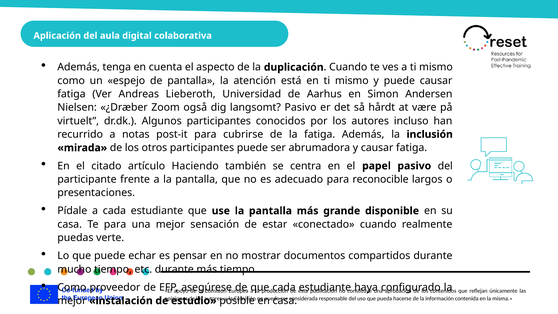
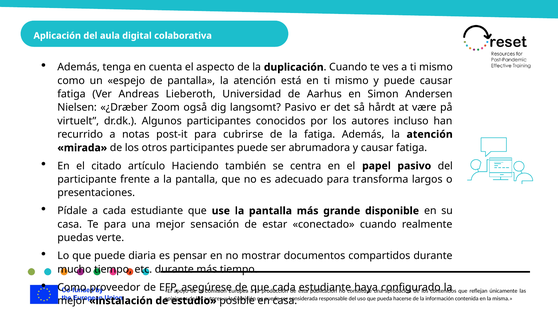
Además la inclusión: inclusión -> atención
reconocible: reconocible -> transforma
echar: echar -> diaria
